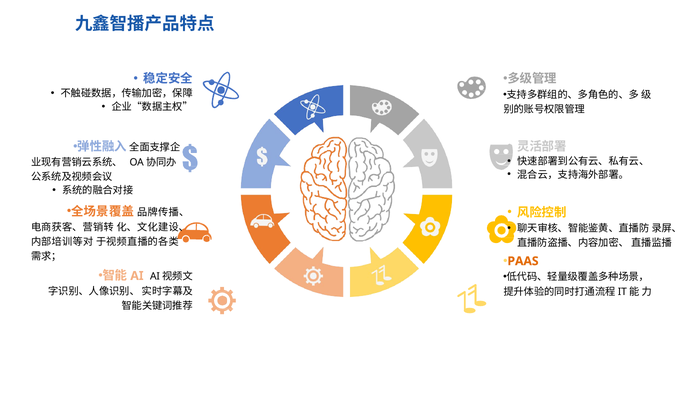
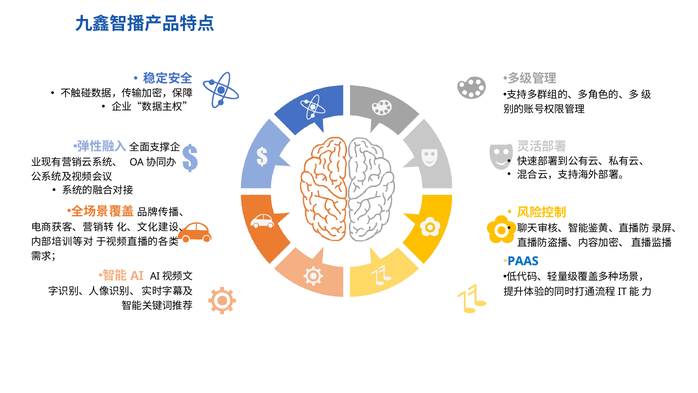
PAAS colour: orange -> blue
